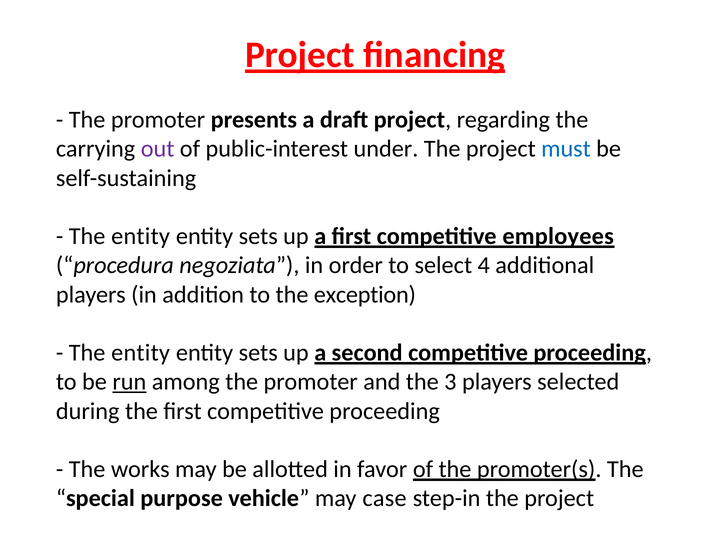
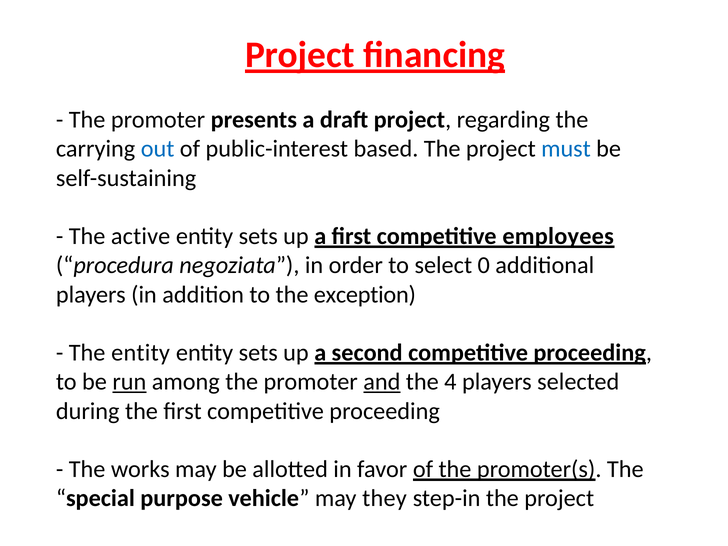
out colour: purple -> blue
under: under -> based
entity at (141, 236): entity -> active
4: 4 -> 0
and underline: none -> present
3: 3 -> 4
case: case -> they
